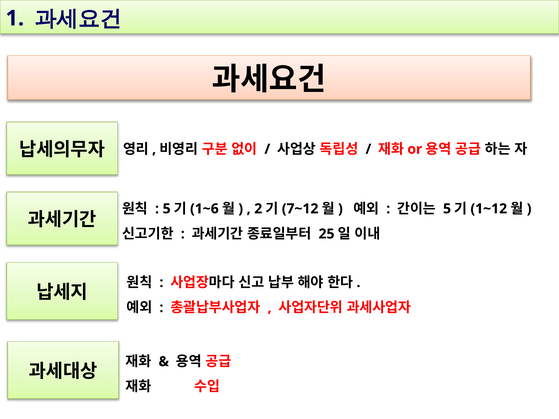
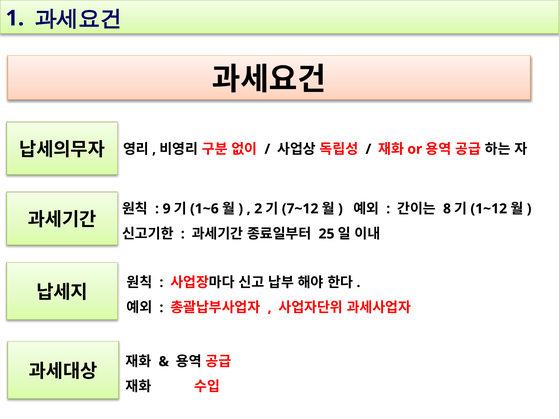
5 at (167, 209): 5 -> 9
5 at (447, 209): 5 -> 8
